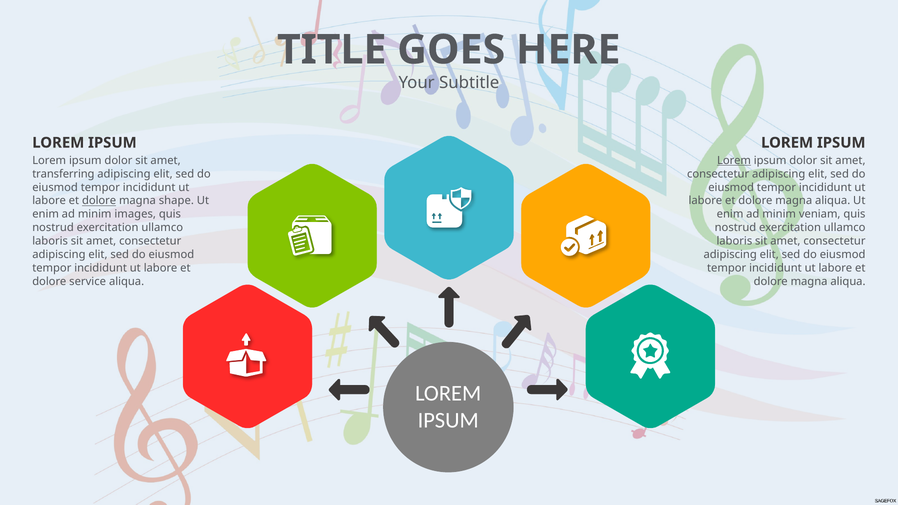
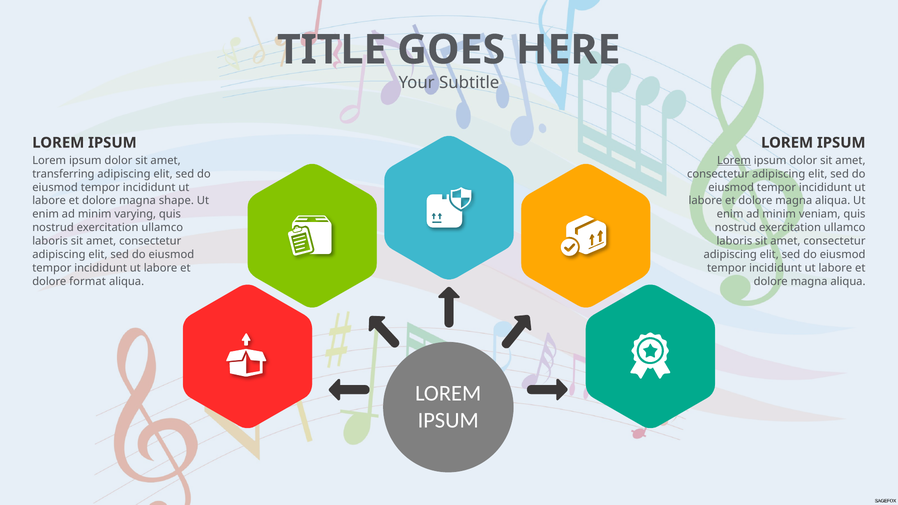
dolore at (99, 201) underline: present -> none
images: images -> varying
service: service -> format
